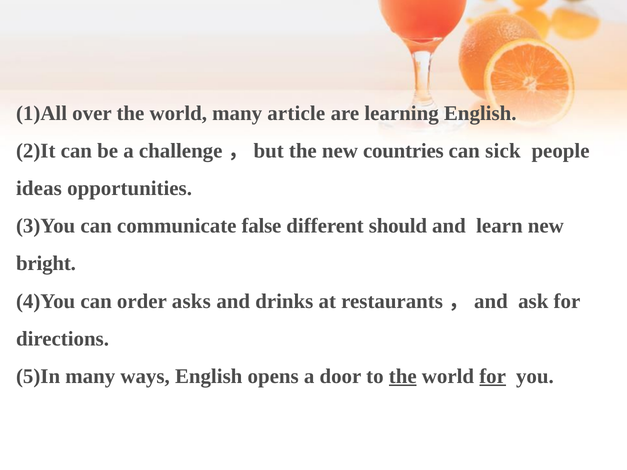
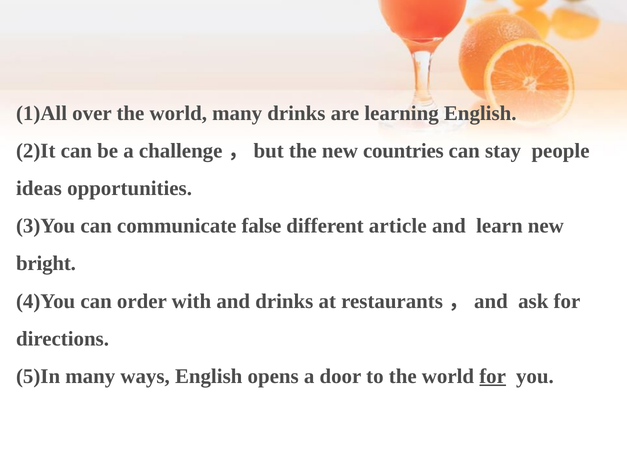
many article: article -> drinks
sick: sick -> stay
should: should -> article
asks: asks -> with
the at (403, 377) underline: present -> none
